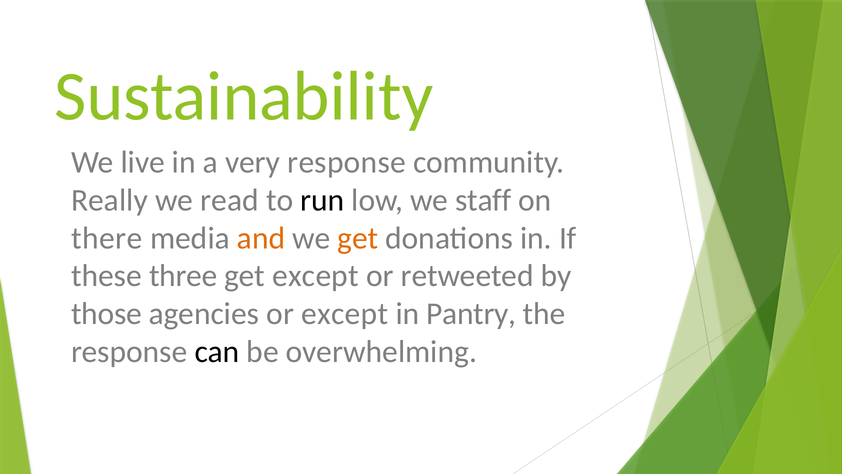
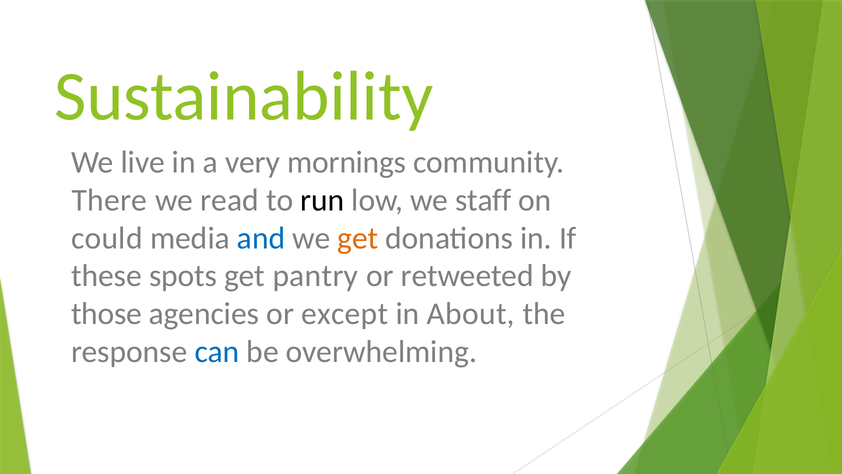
very response: response -> mornings
Really: Really -> There
there: there -> could
and colour: orange -> blue
three: three -> spots
get except: except -> pantry
Pantry: Pantry -> About
can colour: black -> blue
